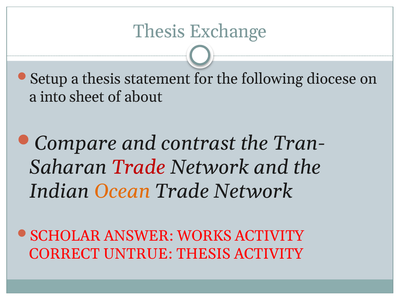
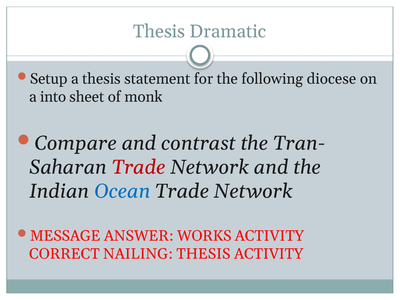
Exchange: Exchange -> Dramatic
about: about -> monk
Ocean colour: orange -> blue
SCHOLAR: SCHOLAR -> MESSAGE
UNTRUE: UNTRUE -> NAILING
